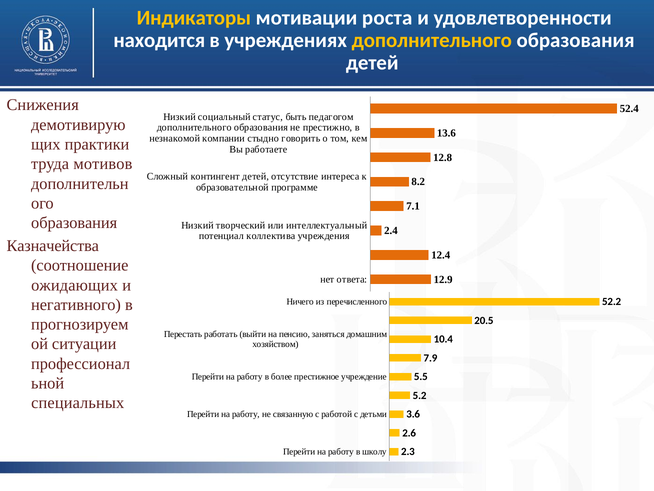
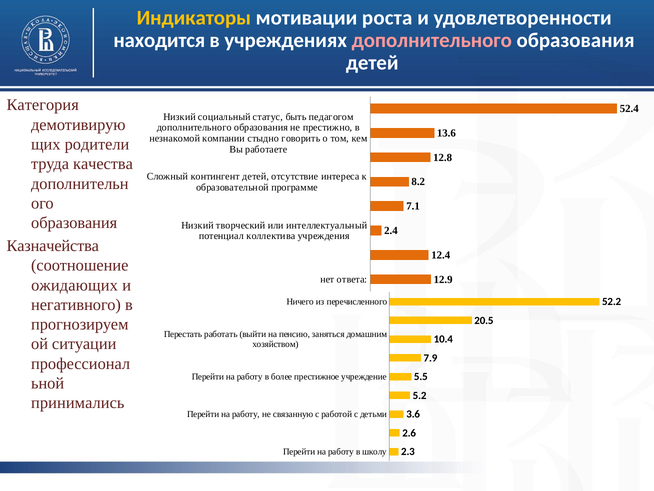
дополнительного at (432, 40) colour: yellow -> pink
Снижения: Снижения -> Категория
практики: практики -> родители
мотивов: мотивов -> качества
специальных: специальных -> принимались
